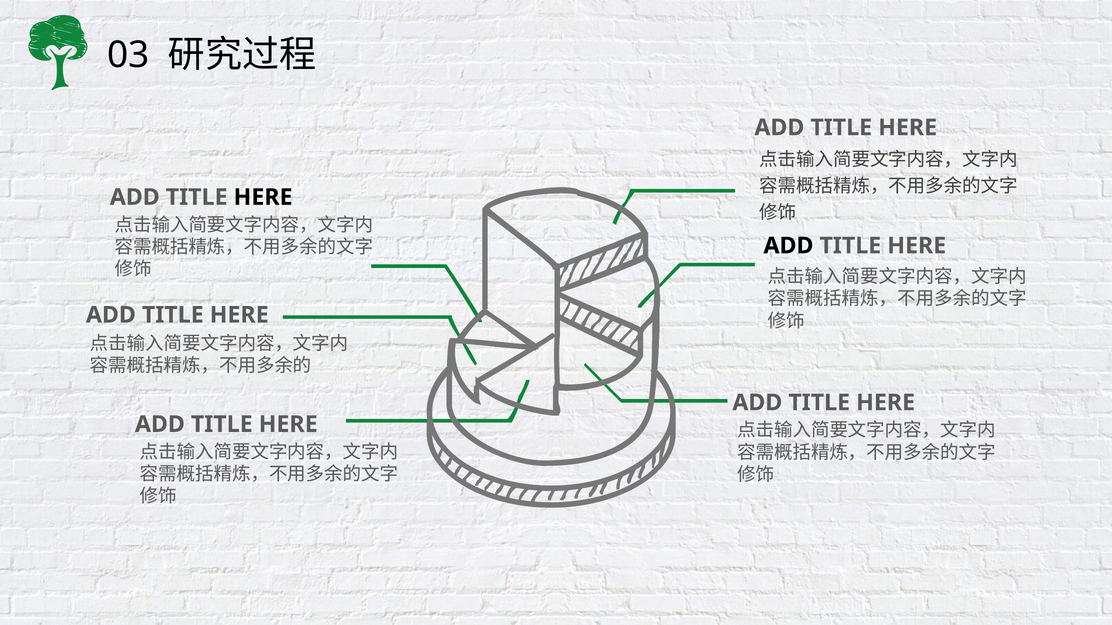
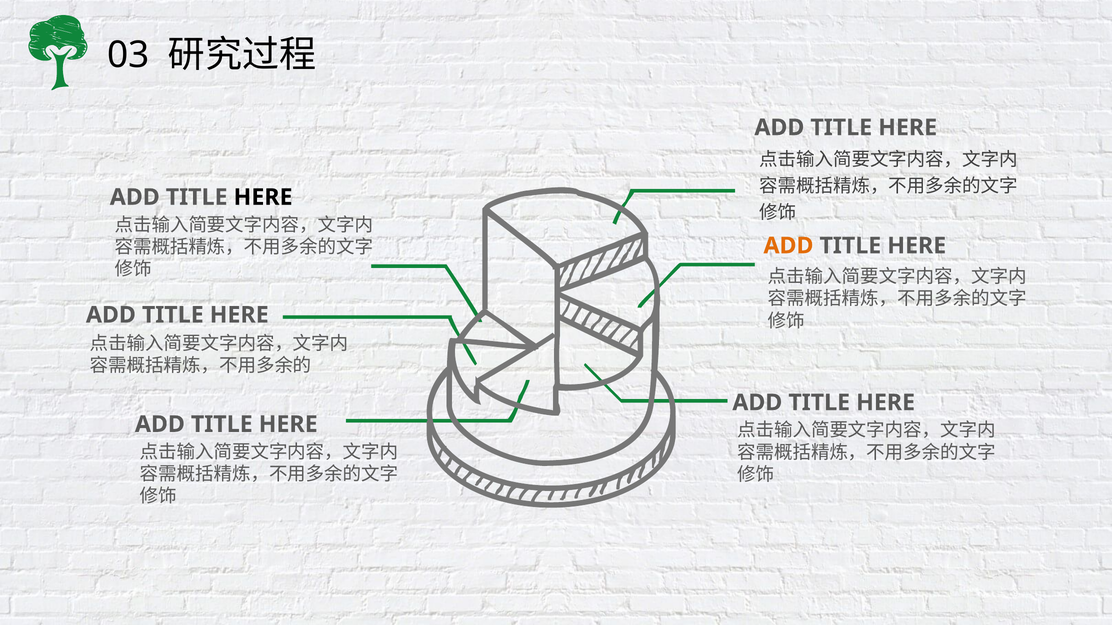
ADD at (788, 246) colour: black -> orange
